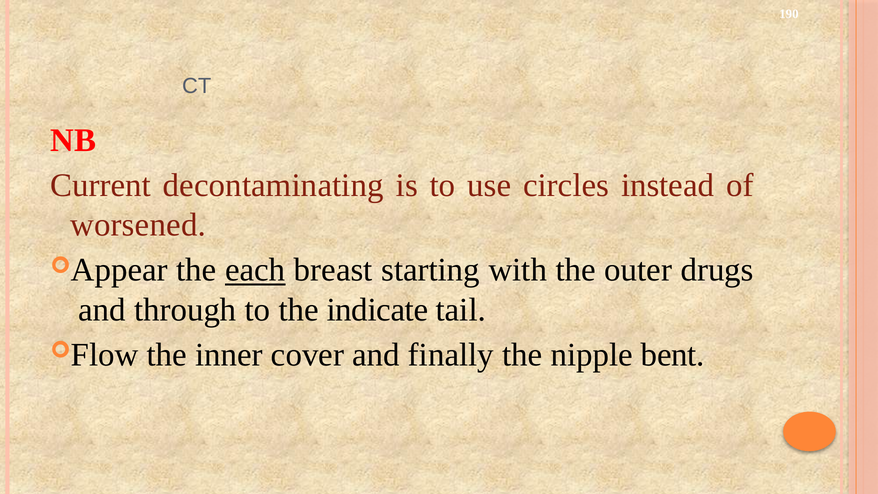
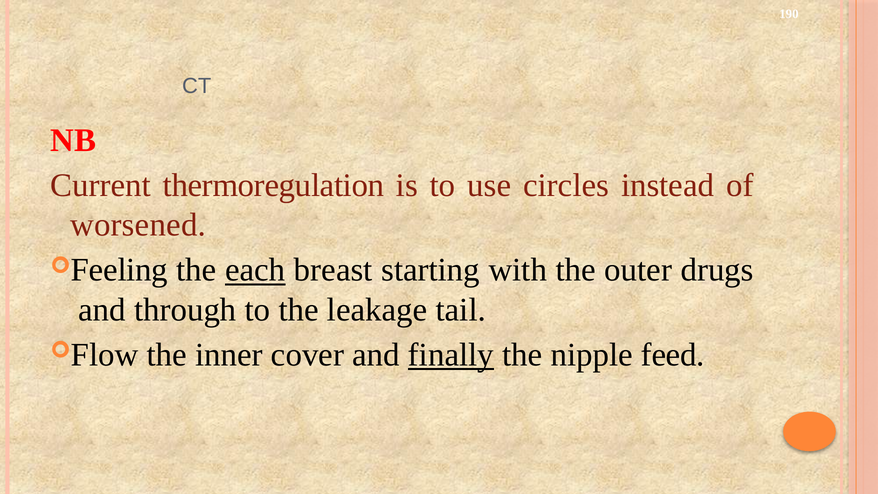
decontaminating: decontaminating -> thermoregulation
Appear: Appear -> Feeling
indicate: indicate -> leakage
finally underline: none -> present
bent: bent -> feed
